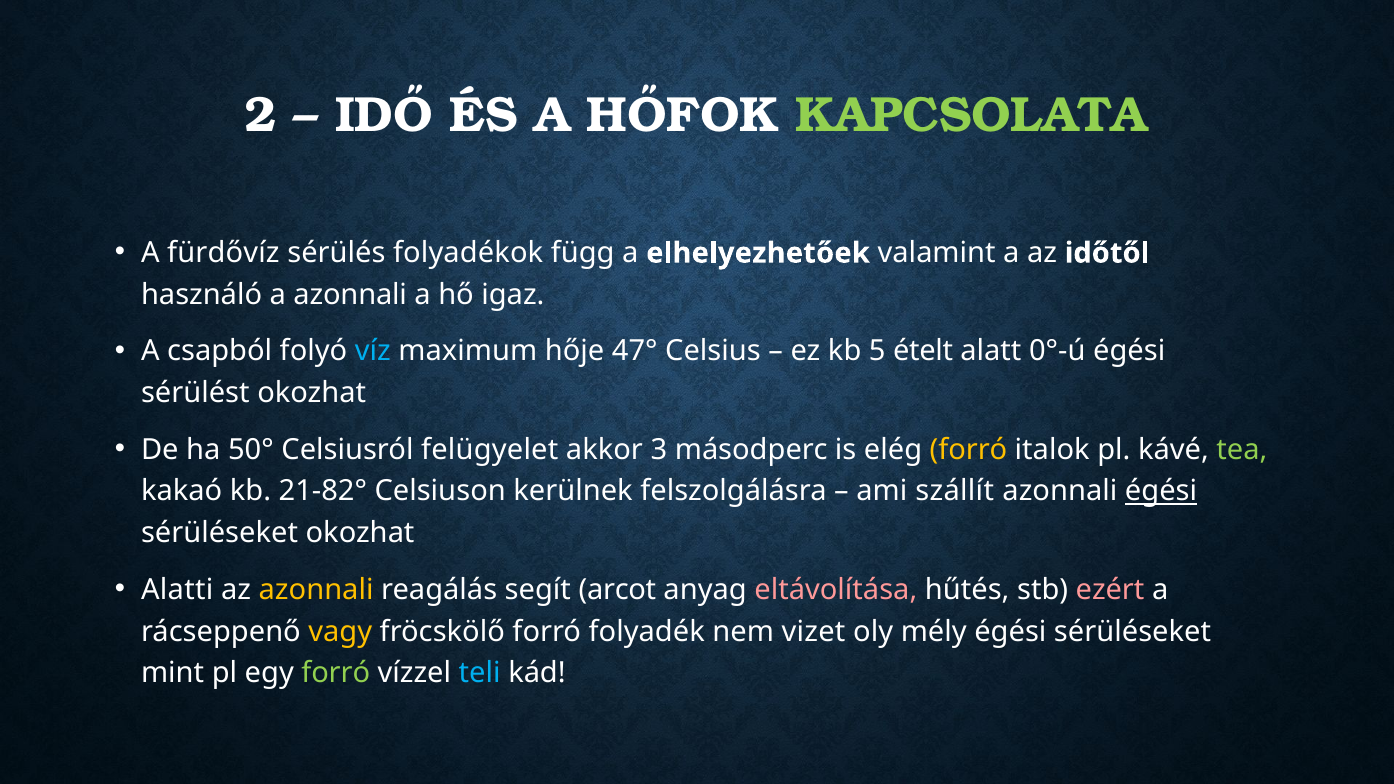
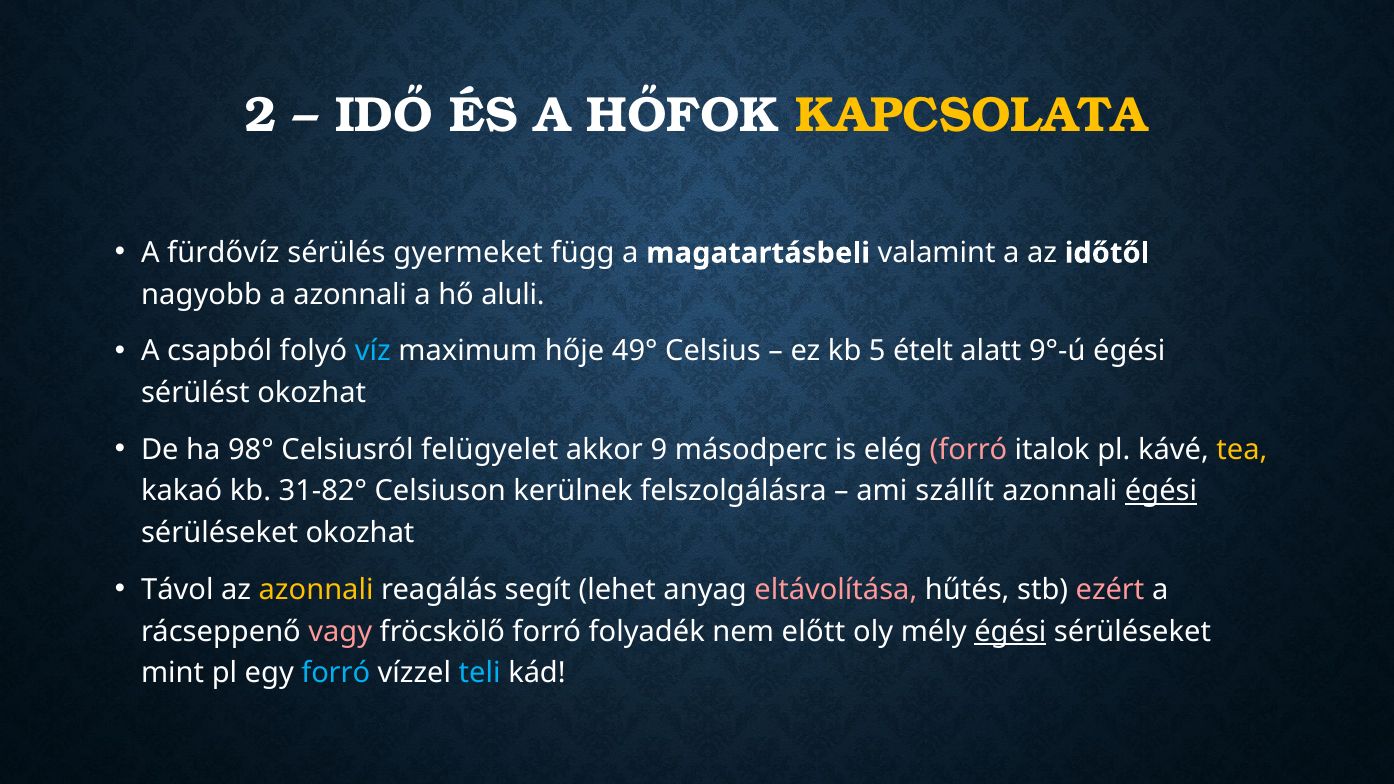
KAPCSOLATA colour: light green -> yellow
folyadékok: folyadékok -> gyermeket
elhelyezhetőek: elhelyezhetőek -> magatartásbeli
használó: használó -> nagyobb
igaz: igaz -> aluli
47°: 47° -> 49°
0°-ú: 0°-ú -> 9°-ú
50°: 50° -> 98°
3: 3 -> 9
forró at (968, 450) colour: yellow -> pink
tea colour: light green -> yellow
21-82°: 21-82° -> 31-82°
Alatti: Alatti -> Távol
arcot: arcot -> lehet
vagy colour: yellow -> pink
vizet: vizet -> előtt
égési at (1010, 632) underline: none -> present
forró at (336, 673) colour: light green -> light blue
